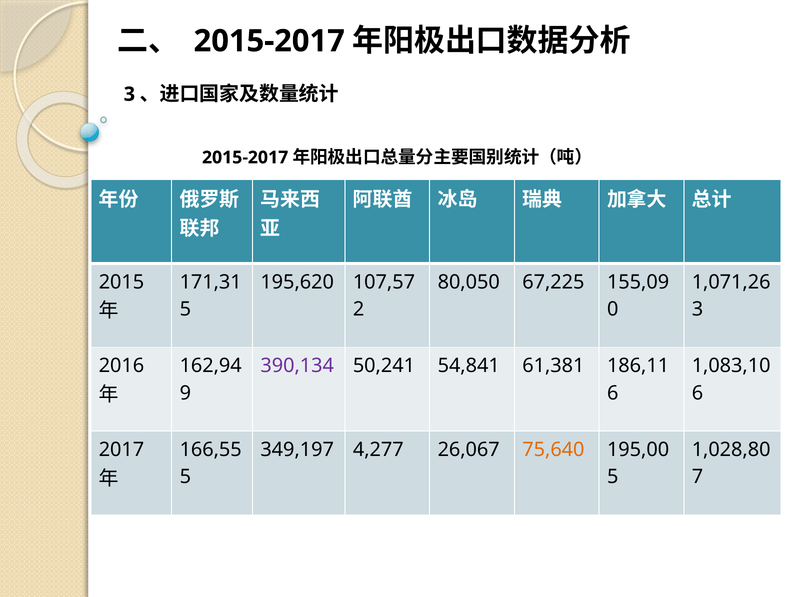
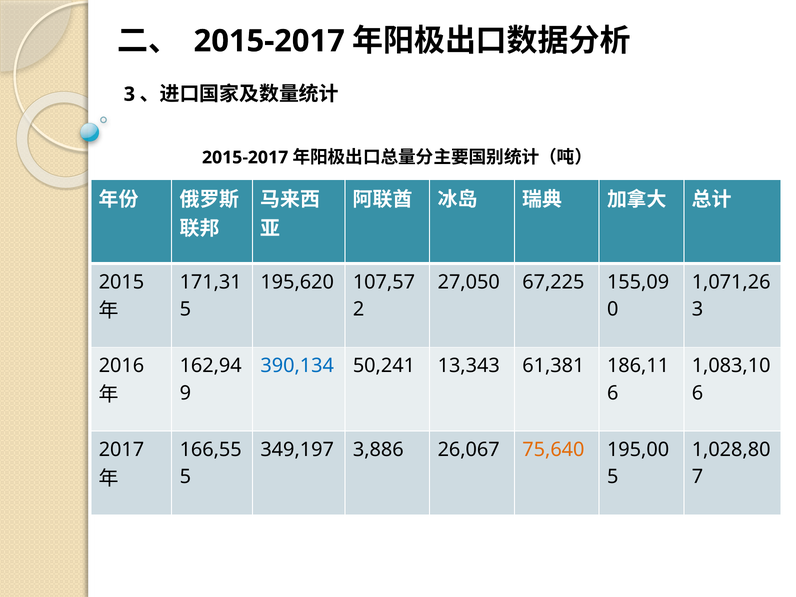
80,050: 80,050 -> 27,050
390,134 colour: purple -> blue
54,841: 54,841 -> 13,343
4,277: 4,277 -> 3,886
